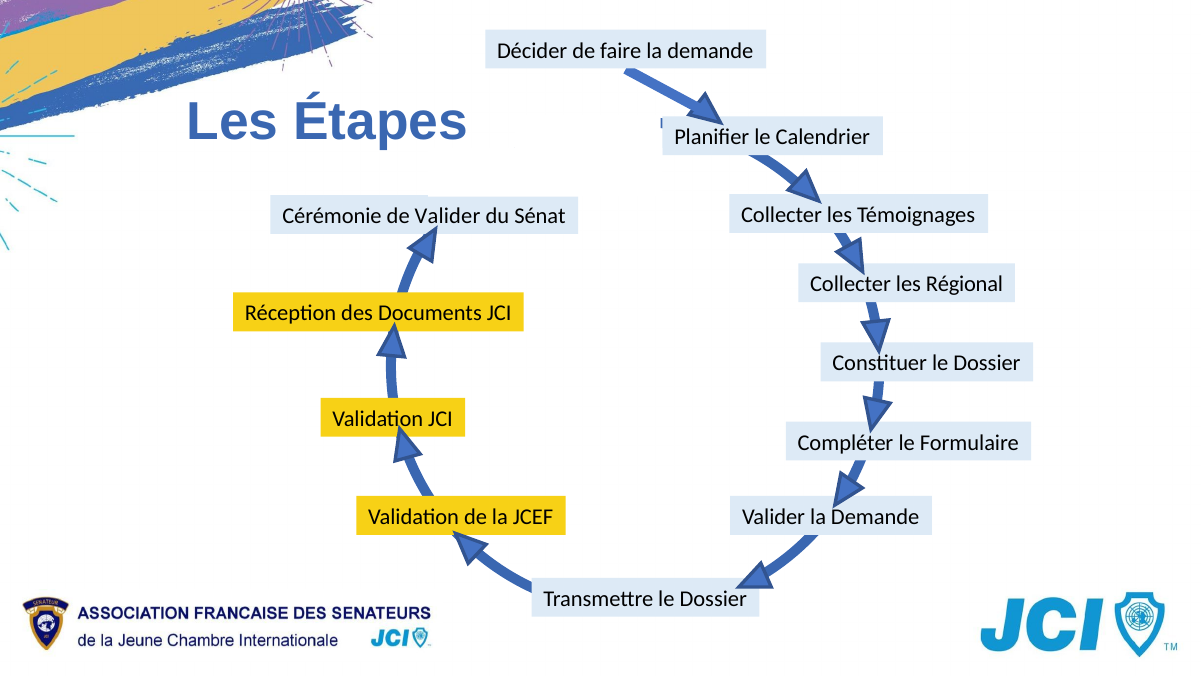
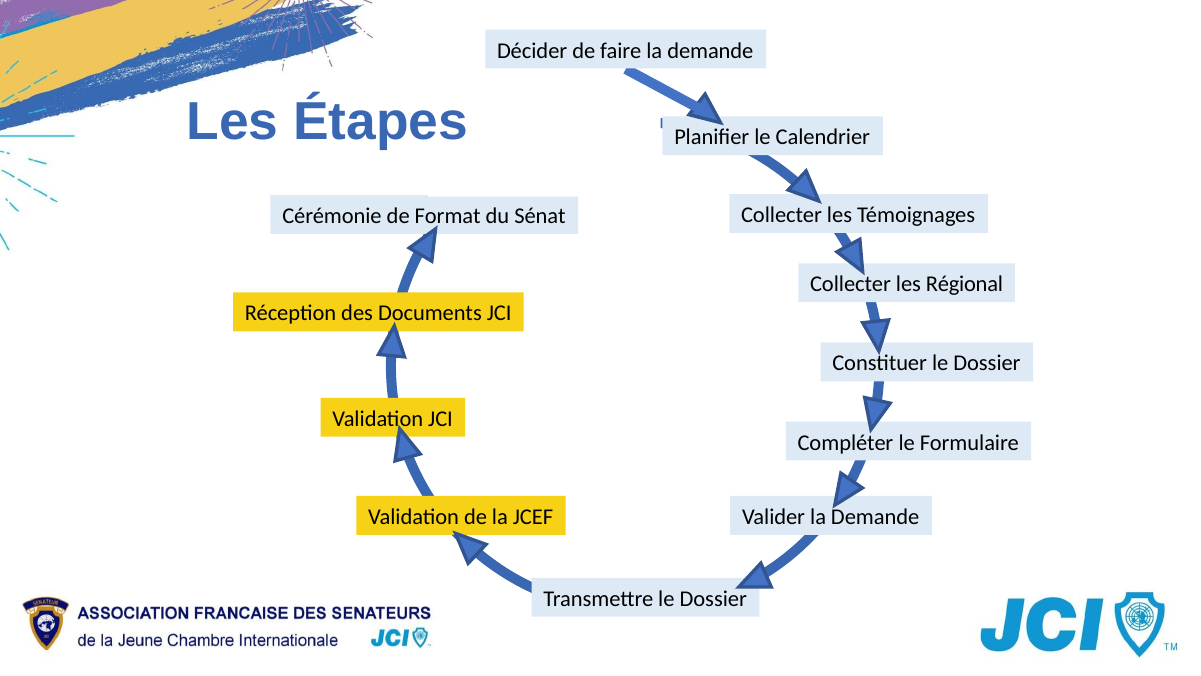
de Valider: Valider -> Format
